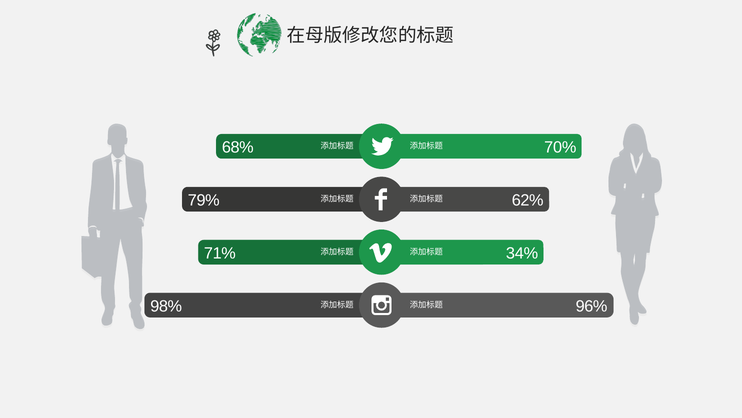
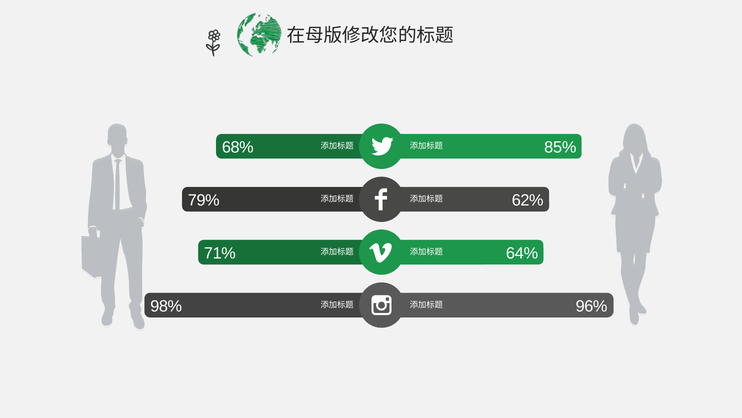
70%: 70% -> 85%
34%: 34% -> 64%
